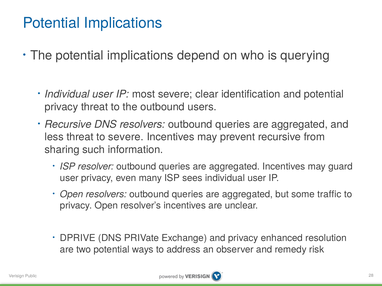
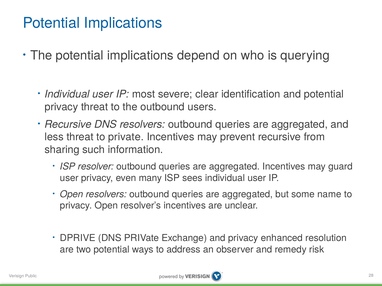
to severe: severe -> private
traffic: traffic -> name
